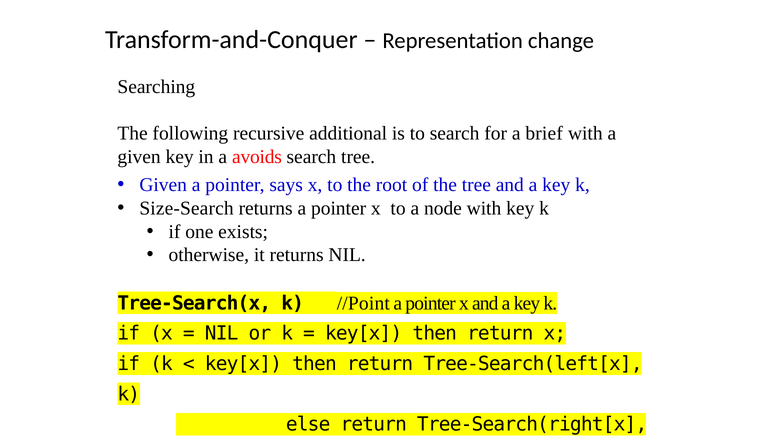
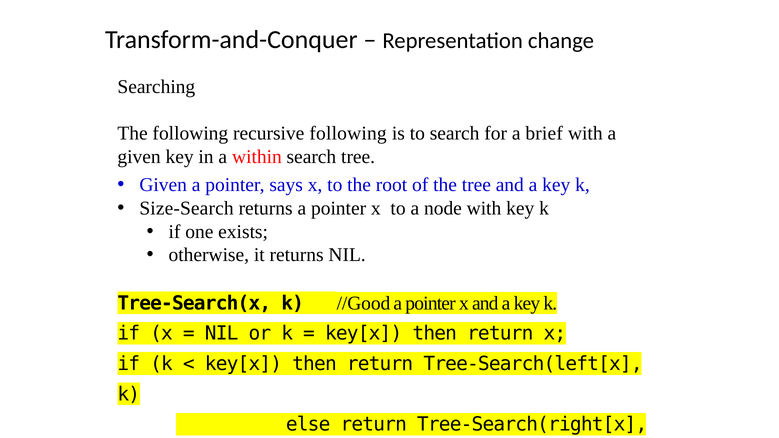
recursive additional: additional -> following
avoids: avoids -> within
//Point: //Point -> //Good
